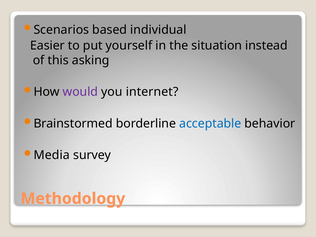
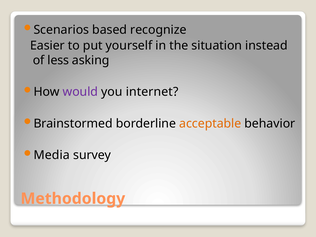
individual: individual -> recognize
this: this -> less
acceptable colour: blue -> orange
